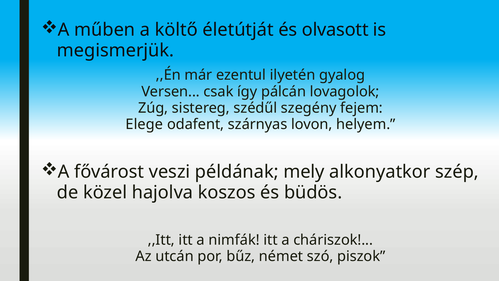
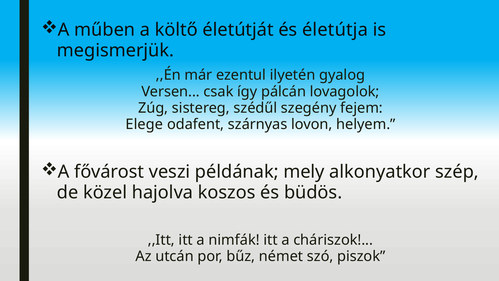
olvasott: olvasott -> életútja
